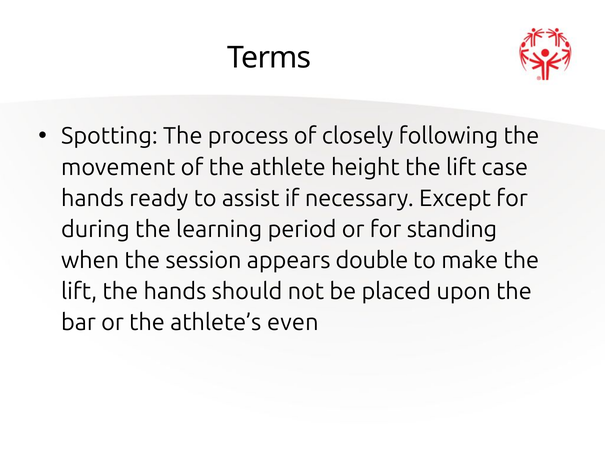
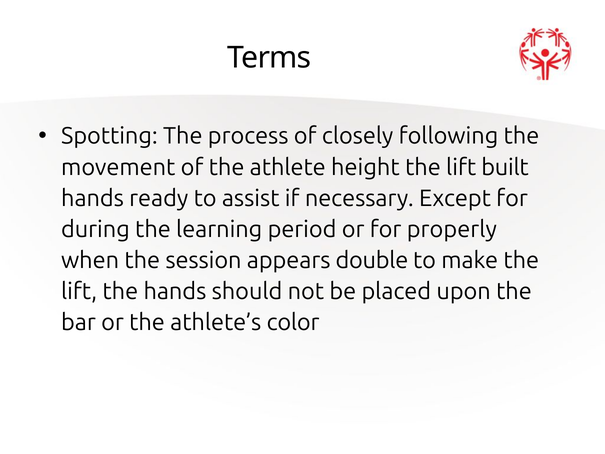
case: case -> built
standing: standing -> properly
even: even -> color
